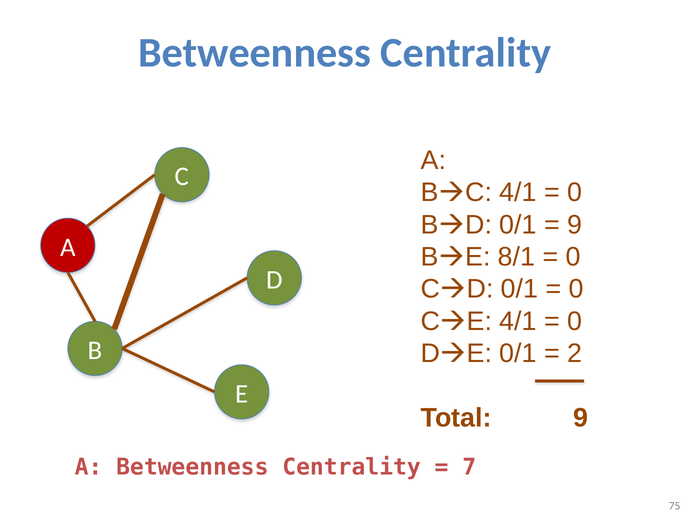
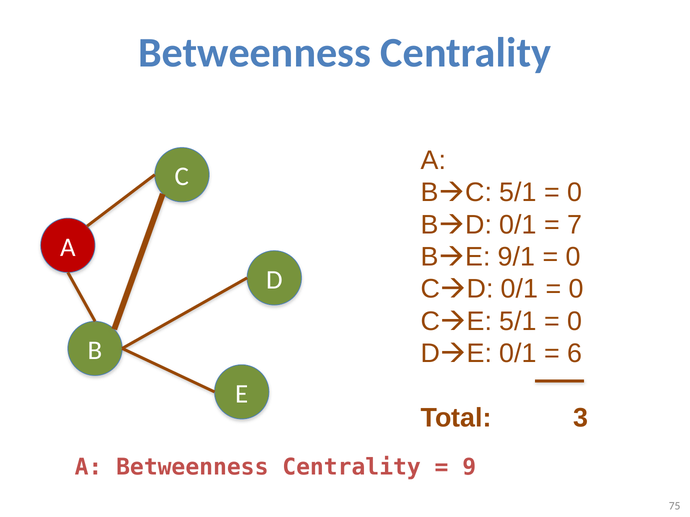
C 4/1: 4/1 -> 5/1
9 at (575, 225): 9 -> 7
8/1: 8/1 -> 9/1
E 4/1: 4/1 -> 5/1
2: 2 -> 6
Total 9: 9 -> 3
7: 7 -> 9
